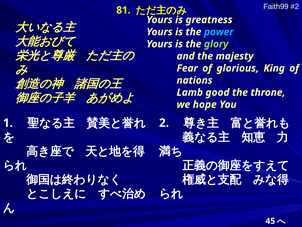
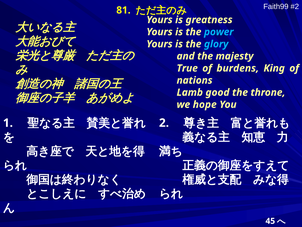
glory colour: light green -> light blue
Fear: Fear -> True
glorious: glorious -> burdens
